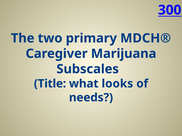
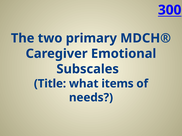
Marijuana: Marijuana -> Emotional
looks: looks -> items
